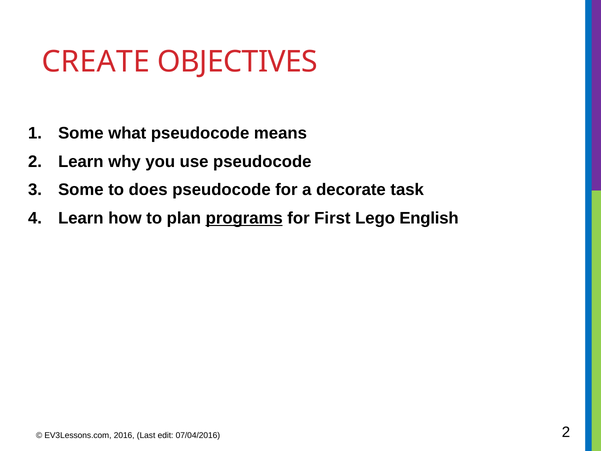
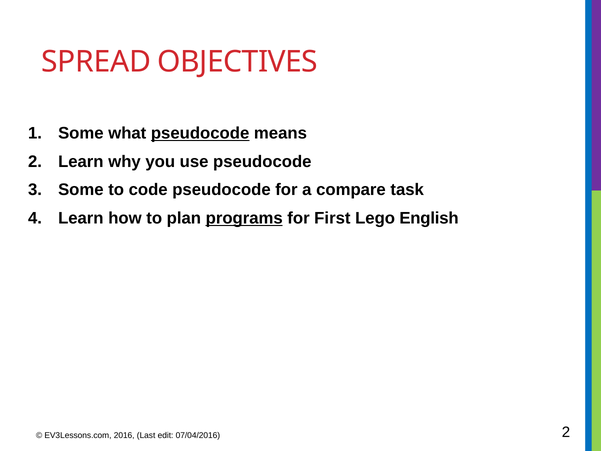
CREATE: CREATE -> SPREAD
pseudocode at (200, 133) underline: none -> present
does: does -> code
decorate: decorate -> compare
